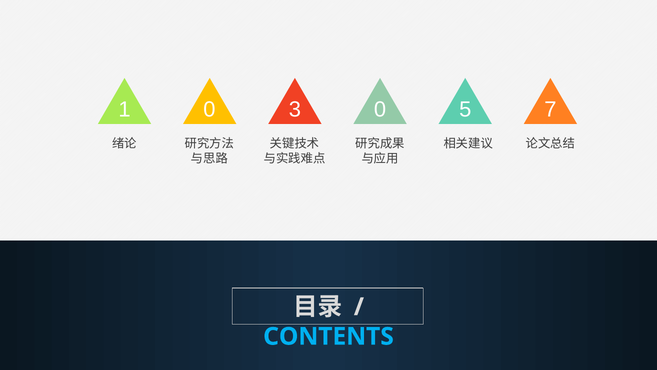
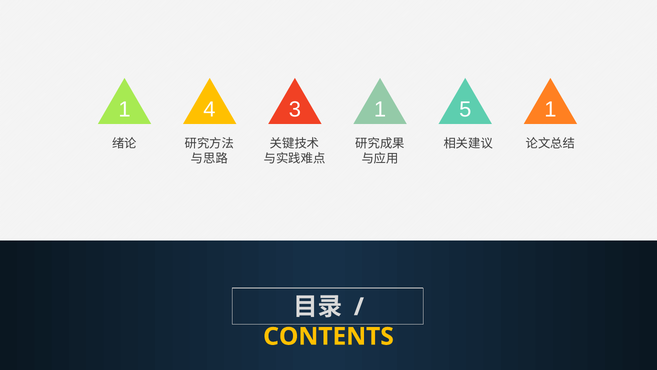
1 0: 0 -> 4
3 0: 0 -> 1
5 7: 7 -> 1
CONTENTS colour: light blue -> yellow
